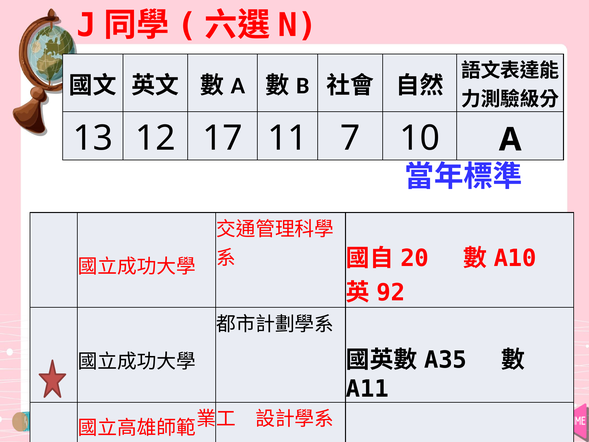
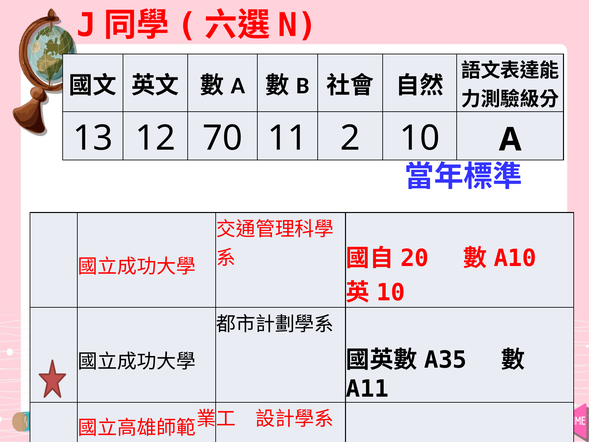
17: 17 -> 70
7: 7 -> 2
92 at (391, 293): 92 -> 10
